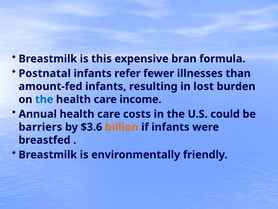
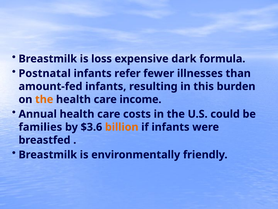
this: this -> loss
bran: bran -> dark
lost: lost -> this
the at (44, 99) colour: blue -> orange
barriers: barriers -> families
